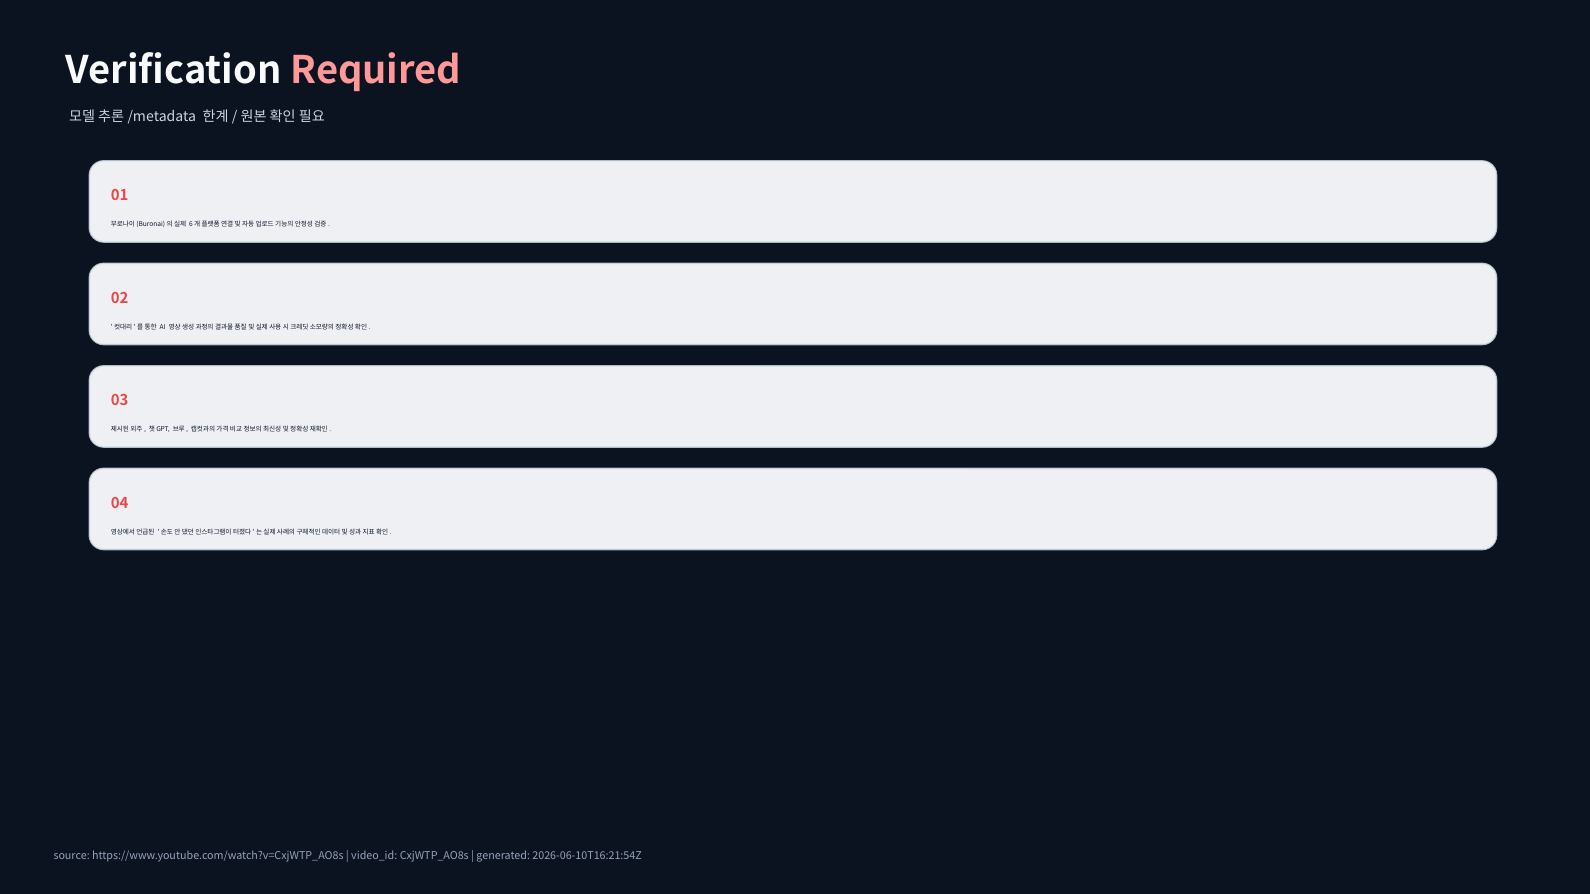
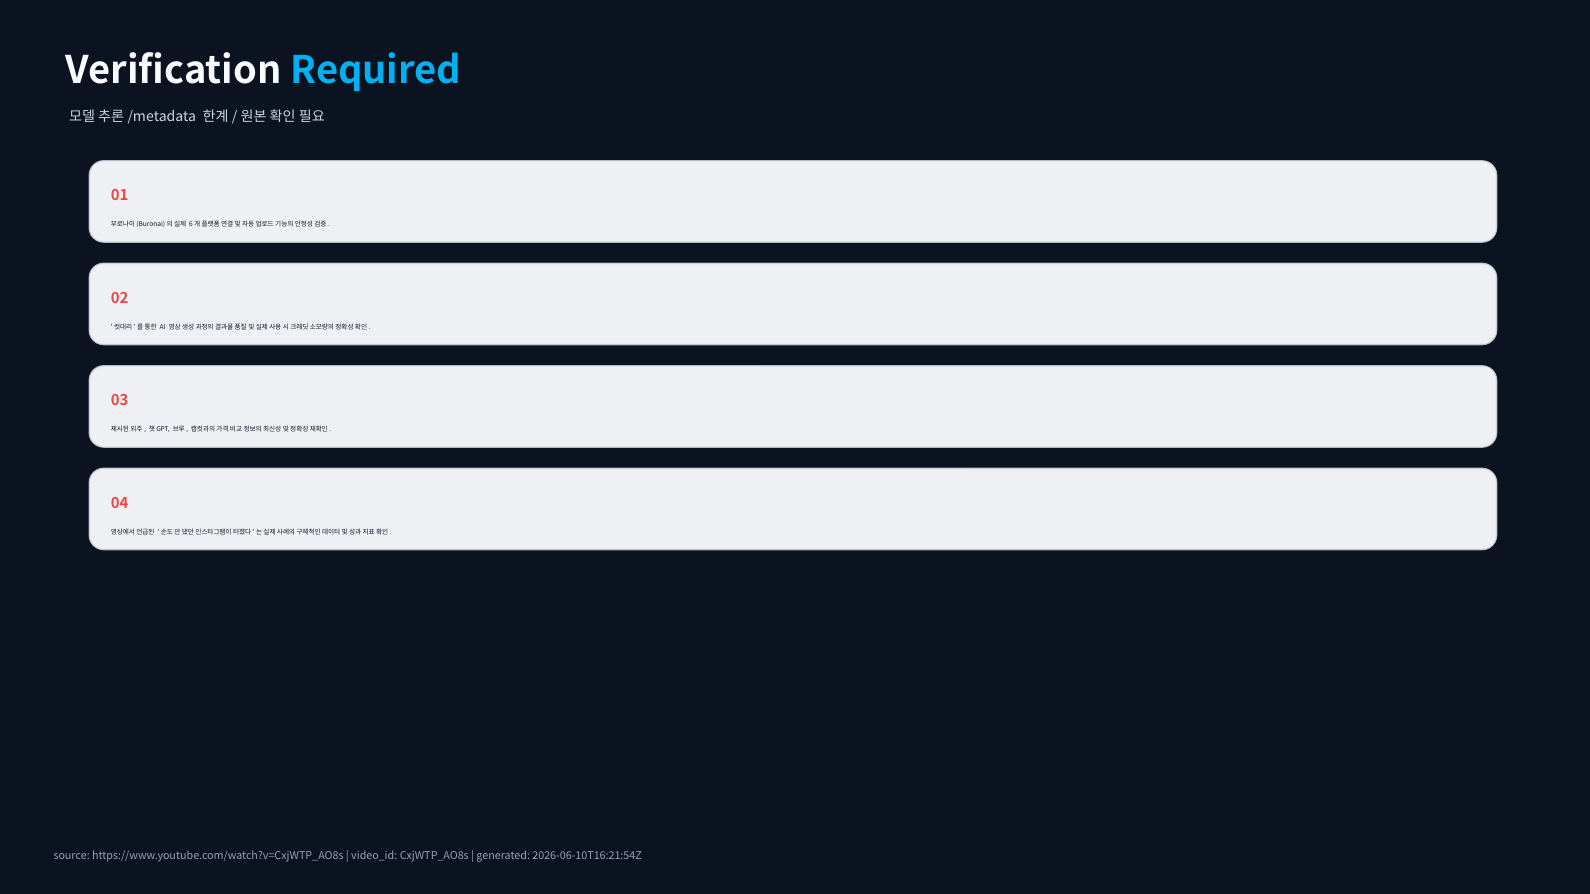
Required colour: pink -> light blue
